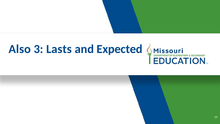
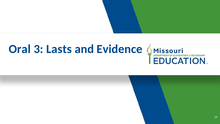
Also: Also -> Oral
Expected: Expected -> Evidence
